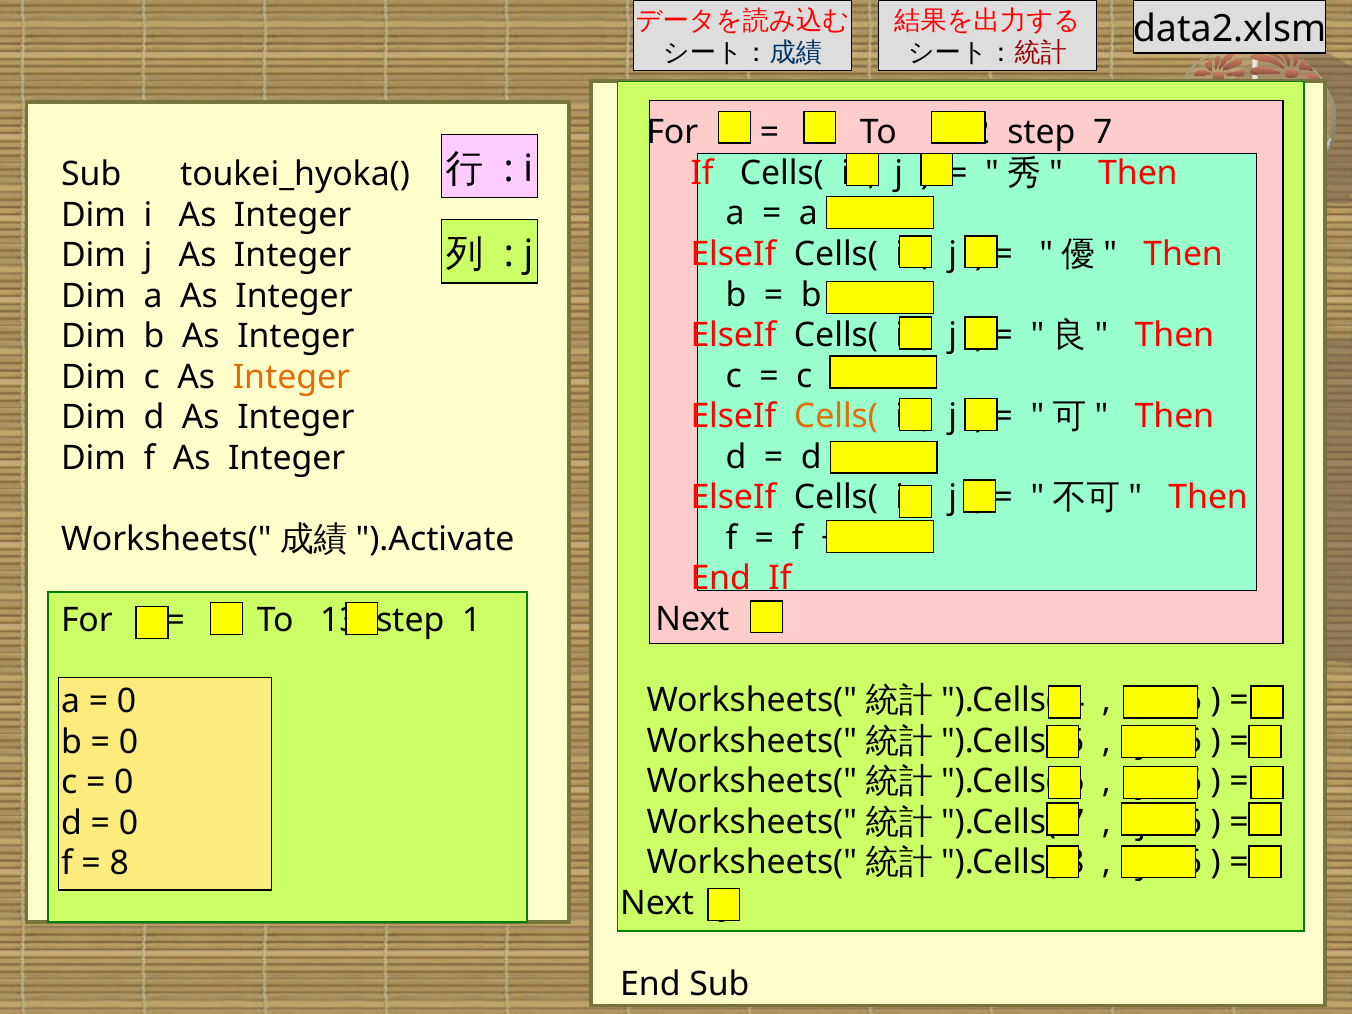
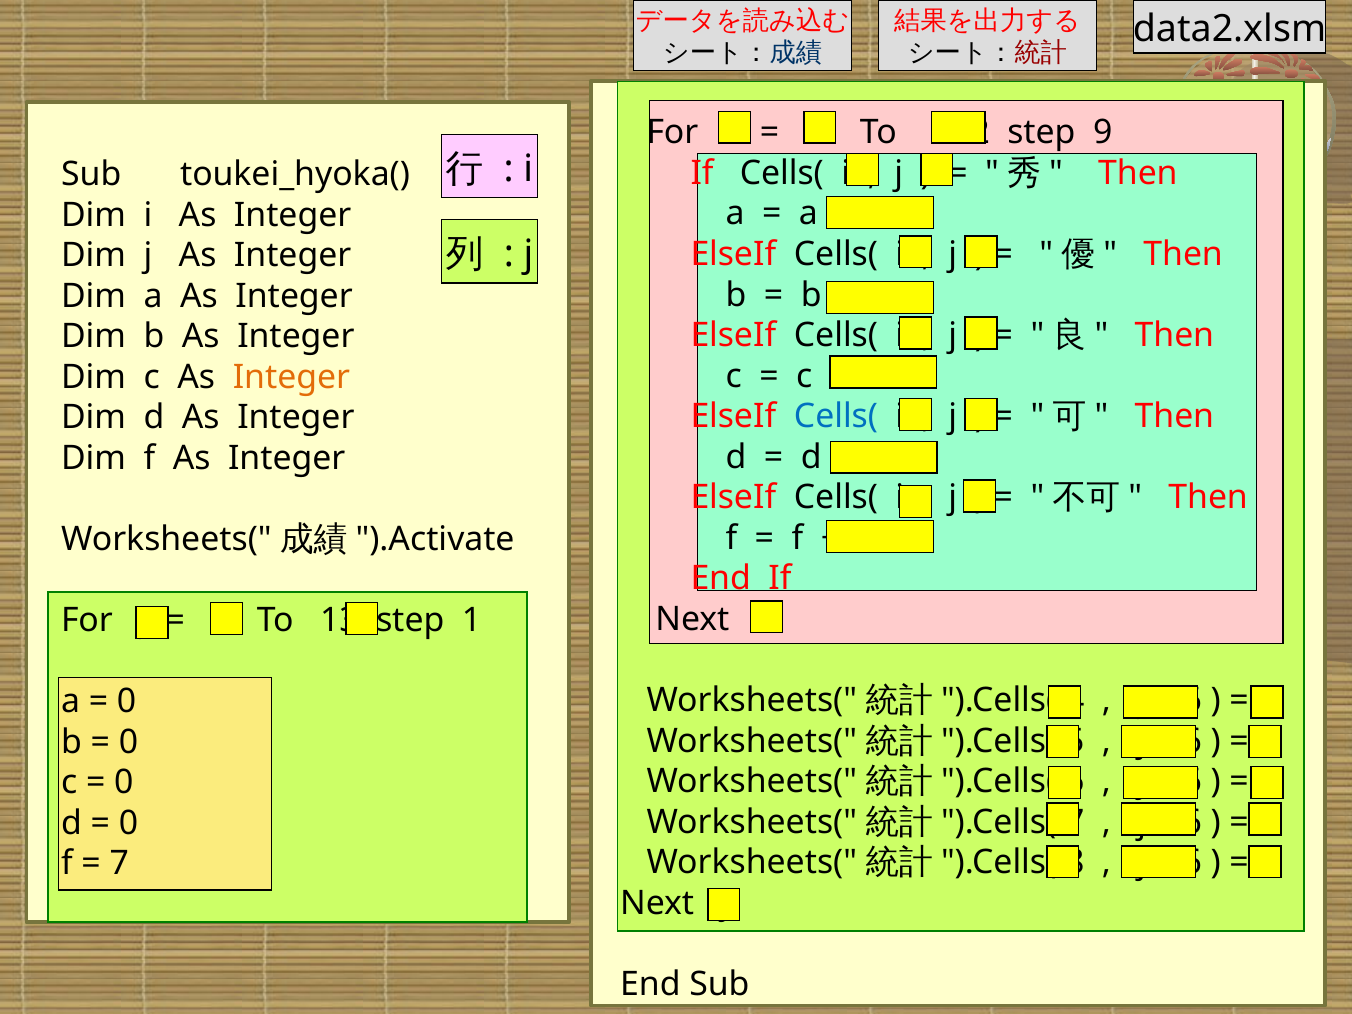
step 7: 7 -> 9
Cells( at (836, 417) colour: orange -> blue
8 at (119, 864): 8 -> 7
